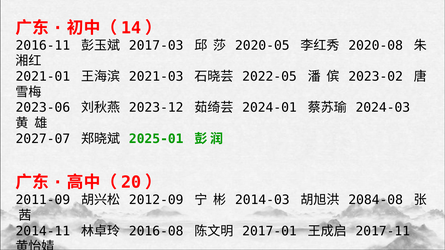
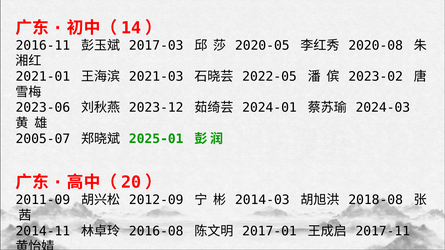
2027-07: 2027-07 -> 2005-07
2084-08: 2084-08 -> 2018-08
